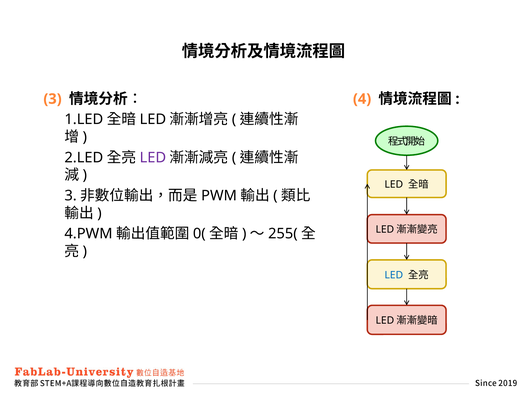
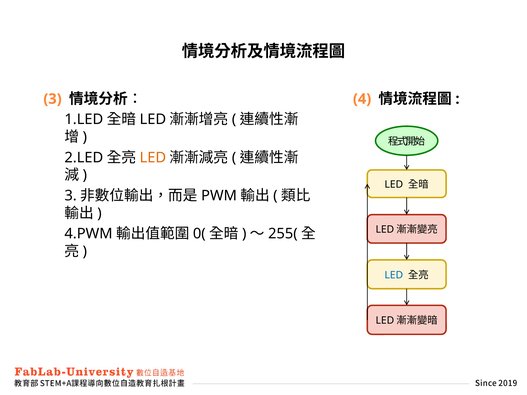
LED at (153, 158) colour: purple -> orange
